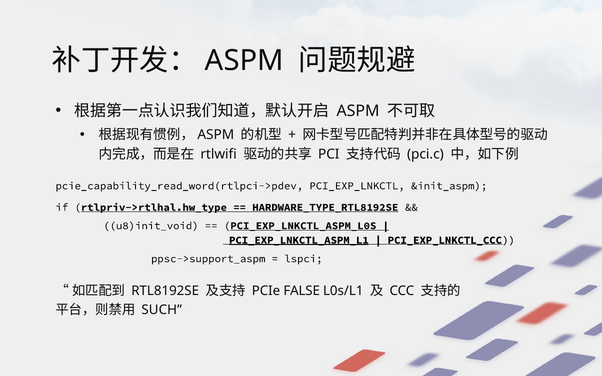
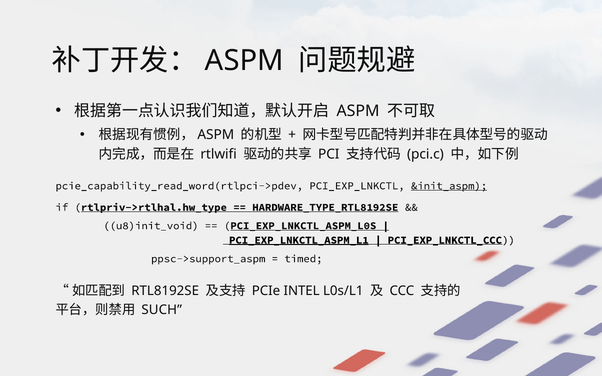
&init_aspm underline: none -> present
lspci: lspci -> timed
FALSE: FALSE -> INTEL
